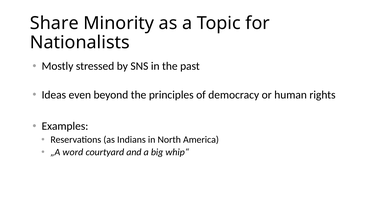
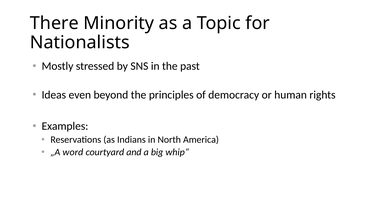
Share: Share -> There
